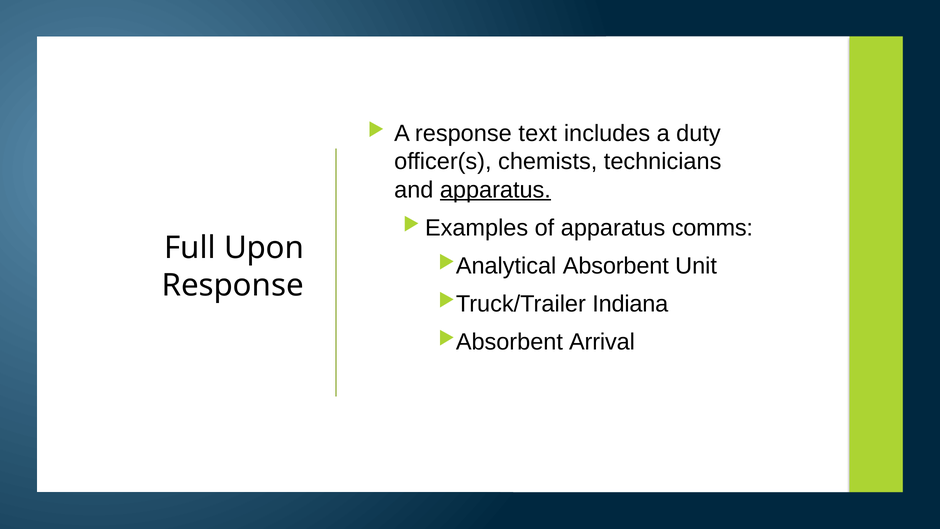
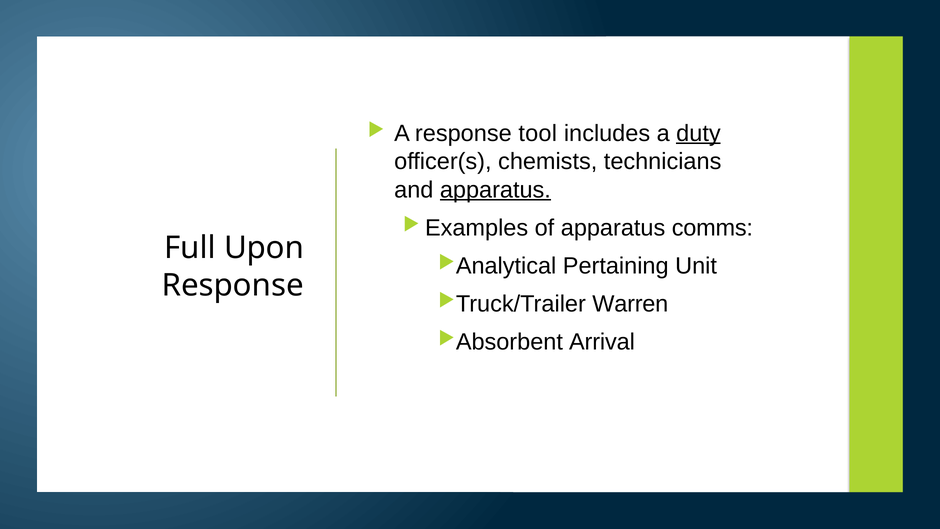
text: text -> tool
duty underline: none -> present
Absorbent: Absorbent -> Pertaining
Indiana: Indiana -> Warren
